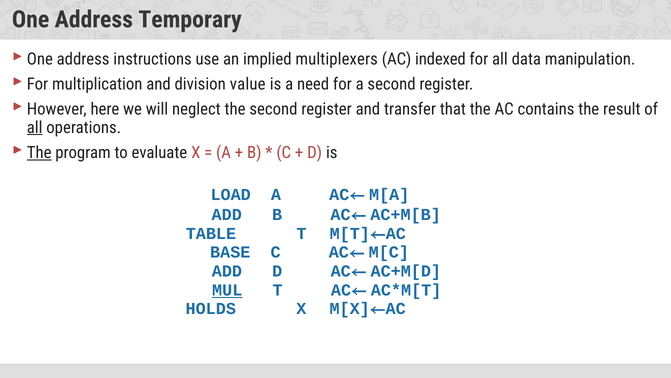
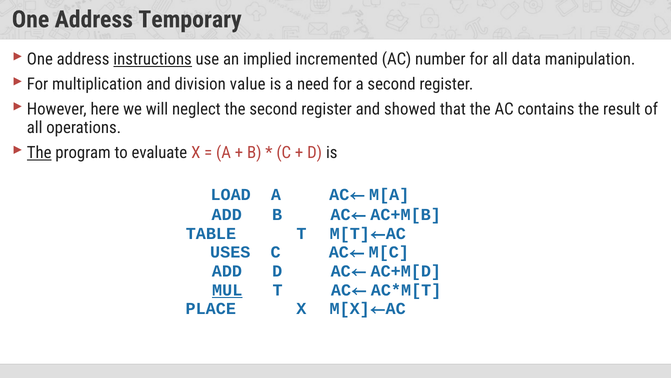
instructions underline: none -> present
multiplexers: multiplexers -> incremented
indexed: indexed -> number
transfer: transfer -> showed
all at (35, 127) underline: present -> none
BASE: BASE -> USES
HOLDS: HOLDS -> PLACE
